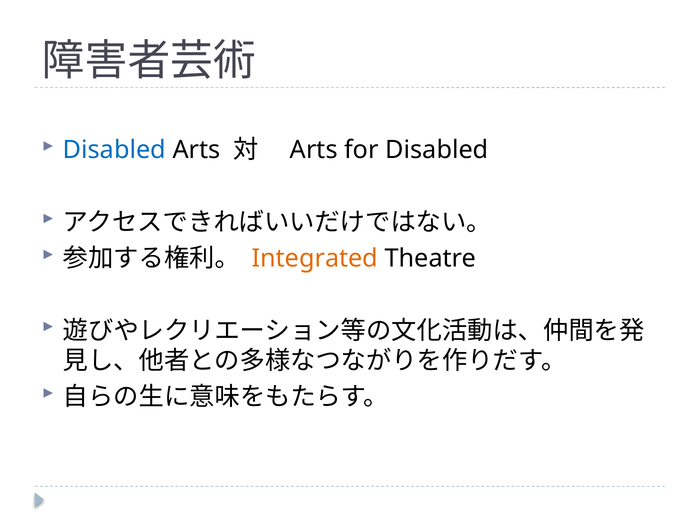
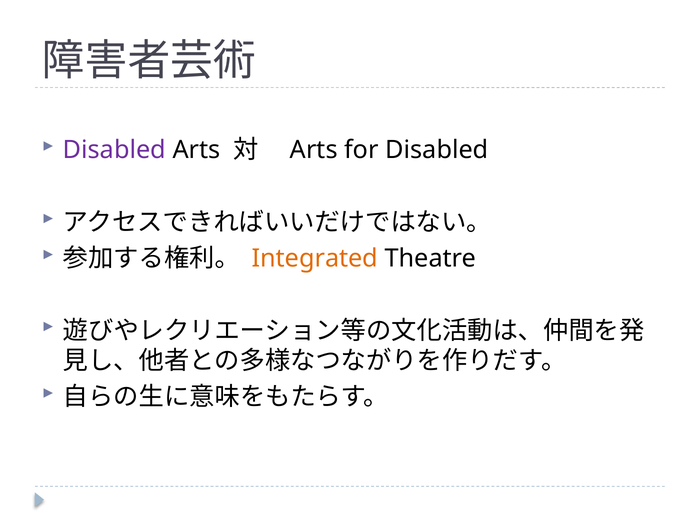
Disabled at (114, 150) colour: blue -> purple
